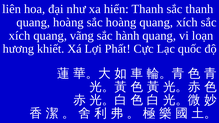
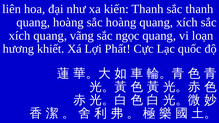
hiển: hiển -> kiến
hành: hành -> ngọc
